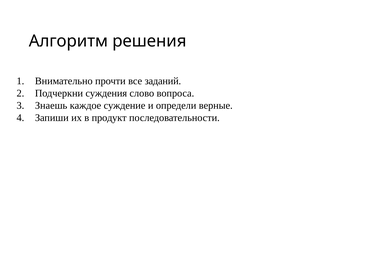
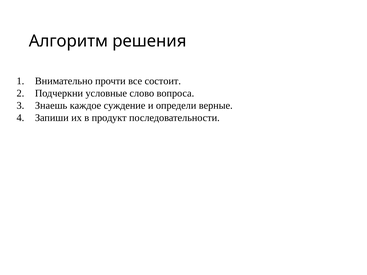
заданий: заданий -> состоит
суждения: суждения -> условные
